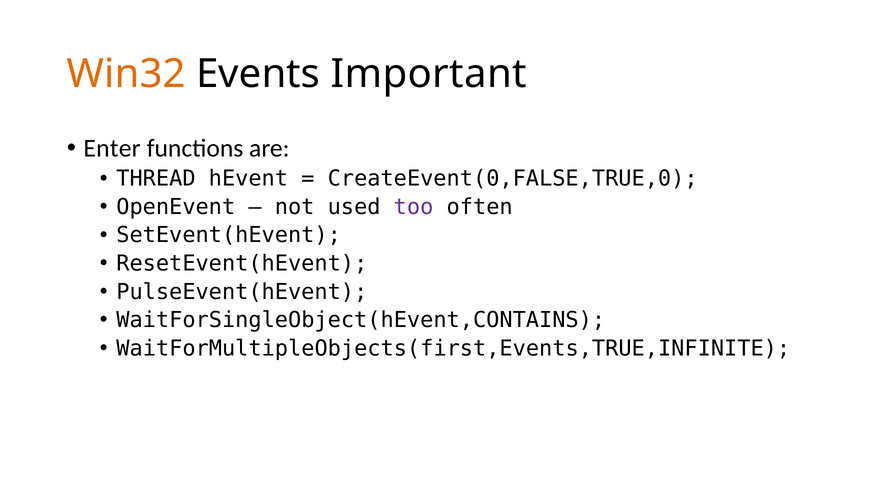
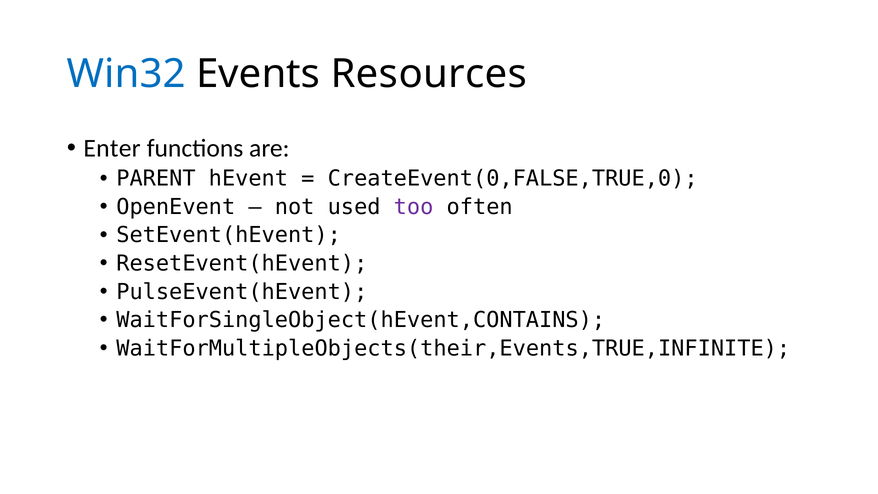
Win32 colour: orange -> blue
Important: Important -> Resources
THREAD: THREAD -> PARENT
WaitForMultipleObjects(first,Events,TRUE,INFINITE: WaitForMultipleObjects(first,Events,TRUE,INFINITE -> WaitForMultipleObjects(their,Events,TRUE,INFINITE
